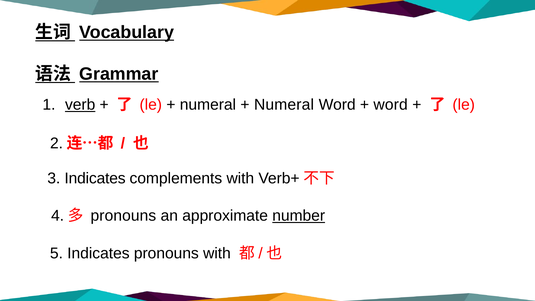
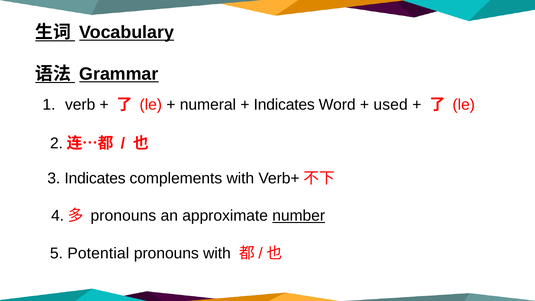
verb underline: present -> none
Numeral at (284, 105): Numeral -> Indicates
word at (391, 105): word -> used
5 Indicates: Indicates -> Potential
